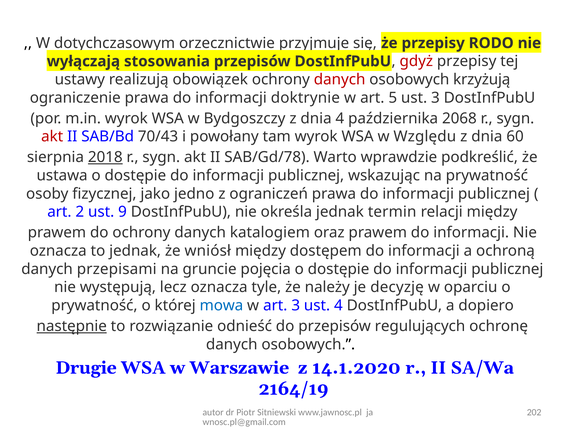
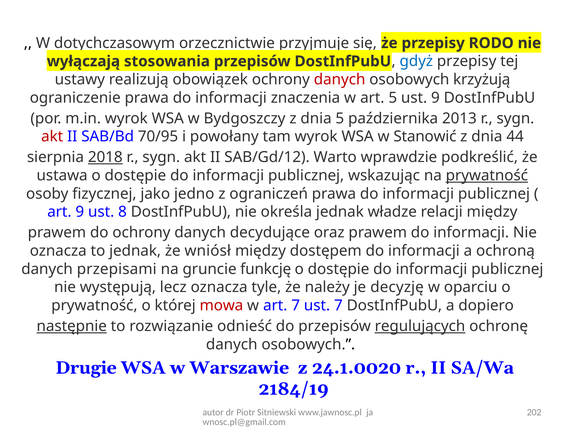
gdyż colour: red -> blue
doktrynie: doktrynie -> znaczenia
ust 3: 3 -> 9
dnia 4: 4 -> 5
2068: 2068 -> 2013
70/43: 70/43 -> 70/95
Względu: Względu -> Stanowić
60: 60 -> 44
SAB/Gd/78: SAB/Gd/78 -> SAB/Gd/12
prywatność at (487, 176) underline: none -> present
art 2: 2 -> 9
9: 9 -> 8
termin: termin -> władze
katalogiem: katalogiem -> decydujące
pojęcia: pojęcia -> funkcję
mowa colour: blue -> red
art 3: 3 -> 7
ust 4: 4 -> 7
regulujących underline: none -> present
14.1.2020: 14.1.2020 -> 24.1.0020
2164/19: 2164/19 -> 2184/19
